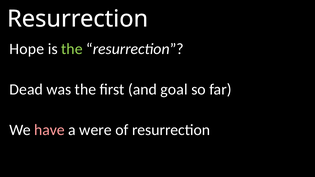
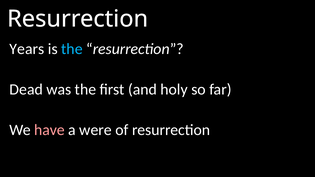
Hope: Hope -> Years
the at (72, 49) colour: light green -> light blue
goal: goal -> holy
